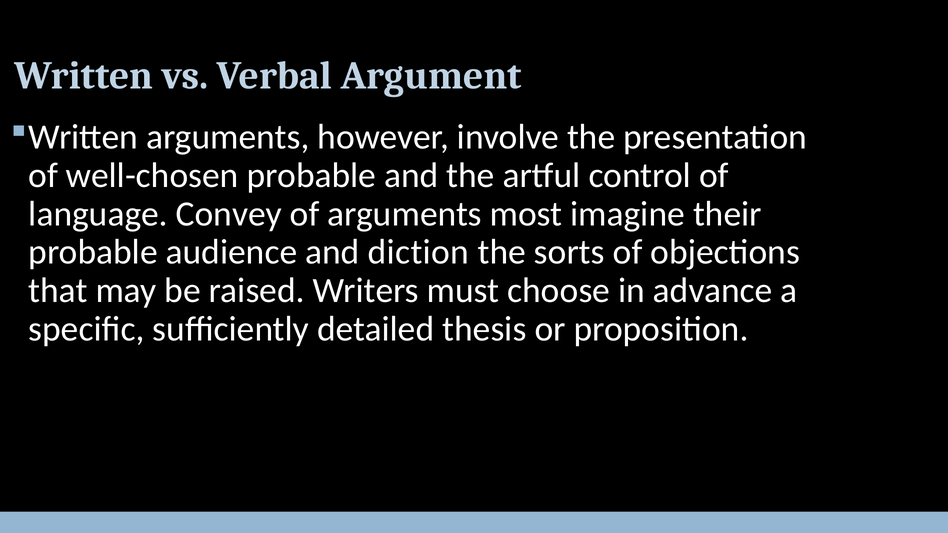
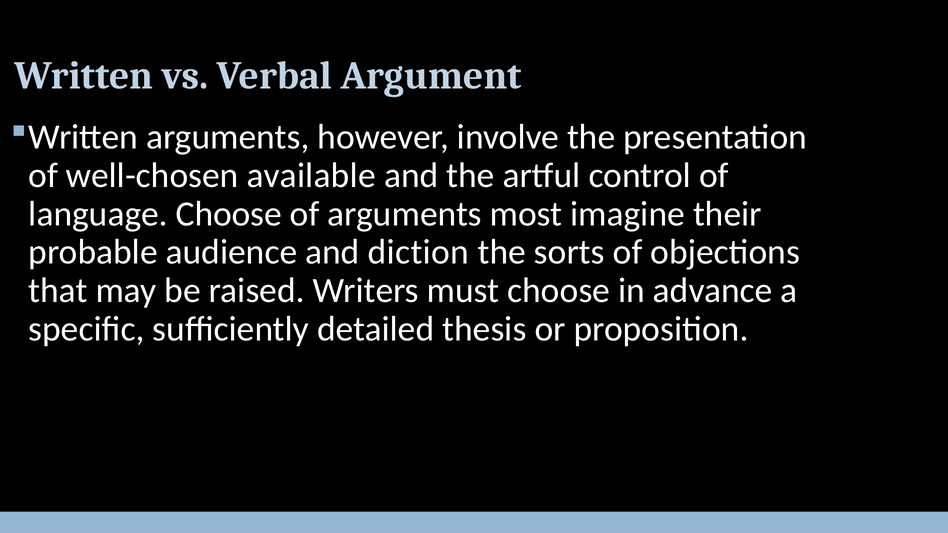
well-chosen probable: probable -> available
language Convey: Convey -> Choose
